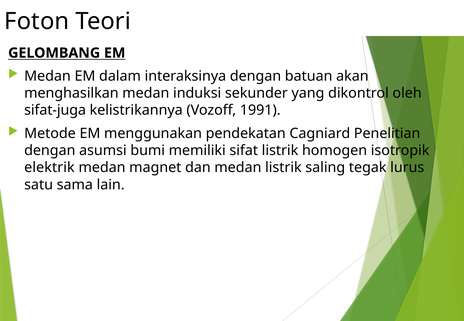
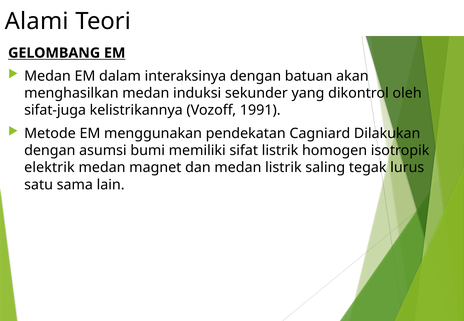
Foton: Foton -> Alami
Penelitian: Penelitian -> Dilakukan
